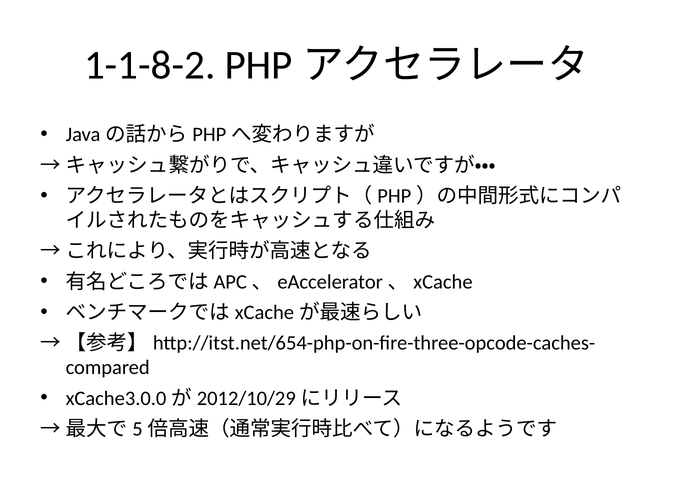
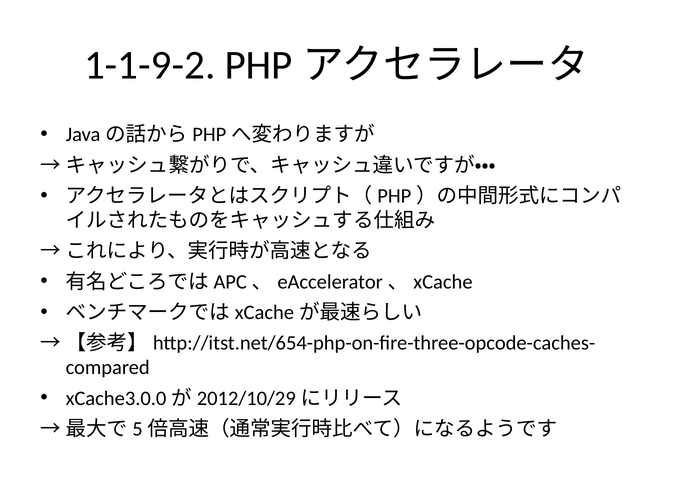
1-1-8-2: 1-1-8-2 -> 1-1-9-2
